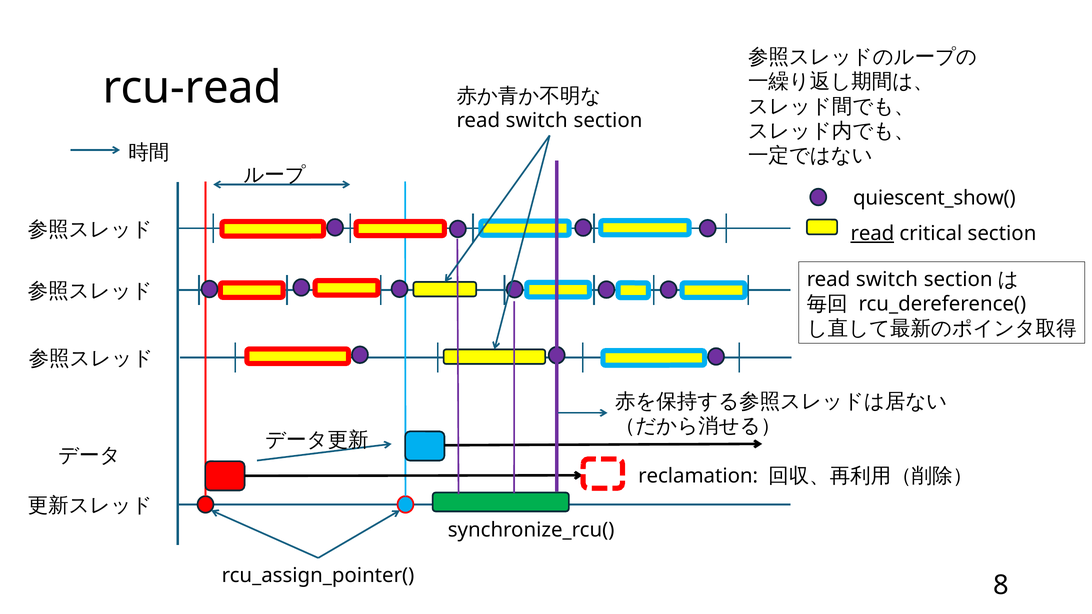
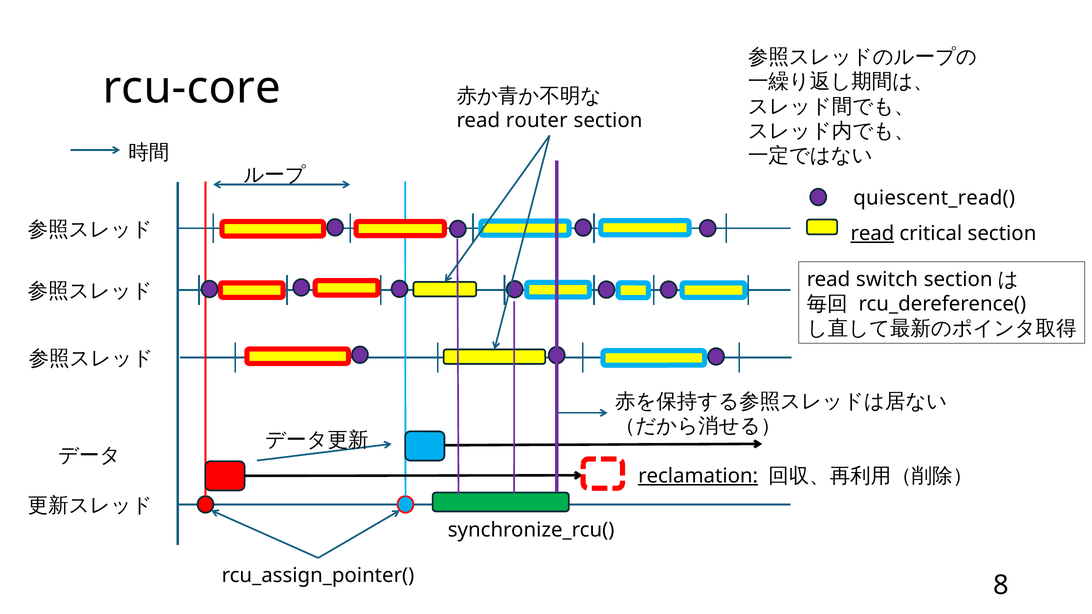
rcu-read: rcu-read -> rcu-core
switch at (537, 121): switch -> router
quiescent_show(: quiescent_show( -> quiescent_read(
reclamation underline: none -> present
